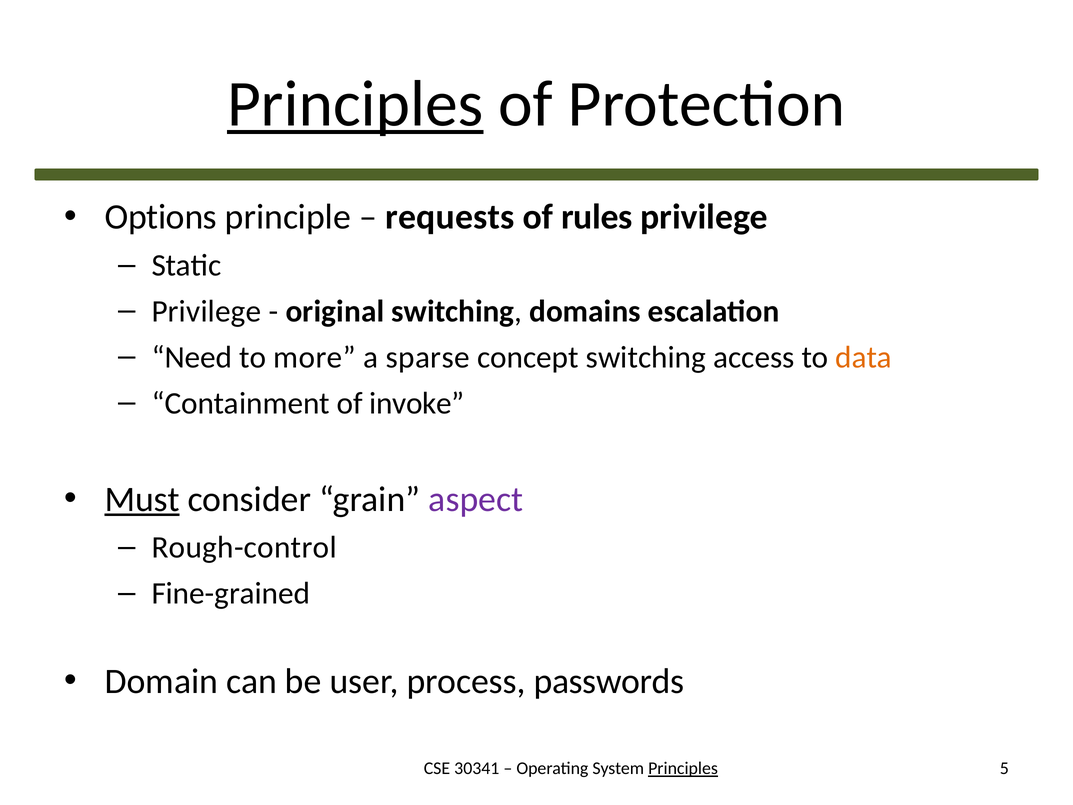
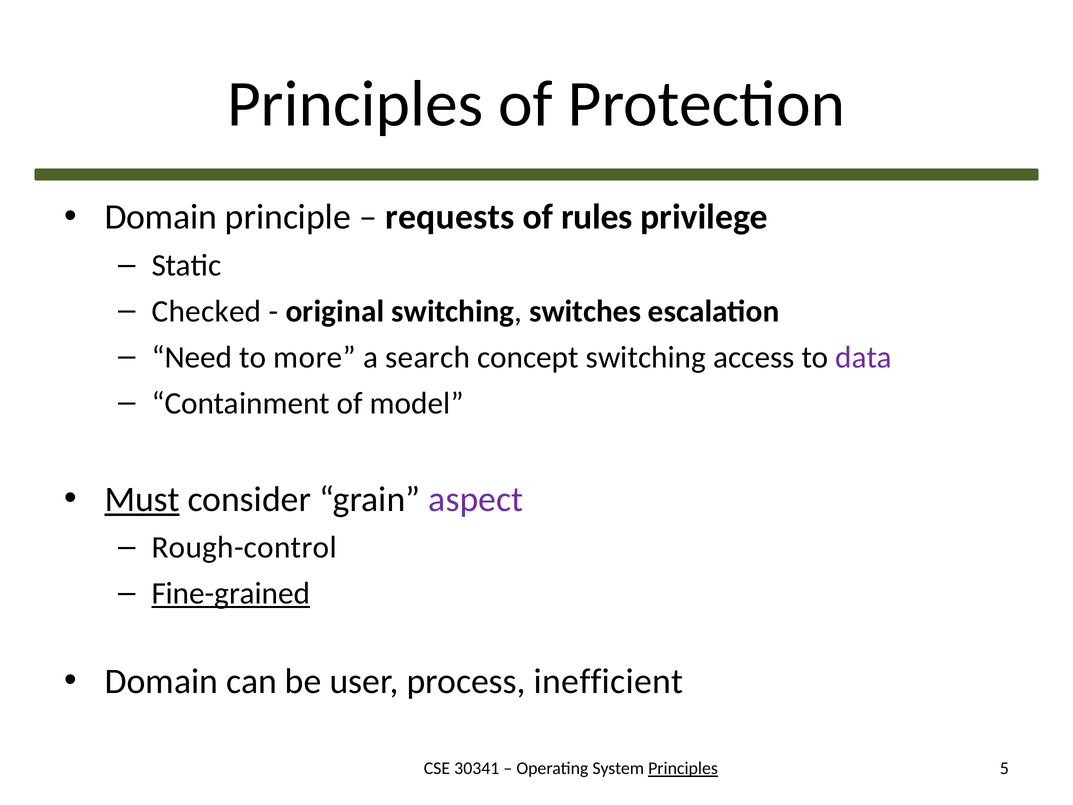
Principles at (355, 104) underline: present -> none
Options at (161, 217): Options -> Domain
Privilege at (207, 311): Privilege -> Checked
domains: domains -> switches
sparse: sparse -> search
data colour: orange -> purple
invoke: invoke -> model
Fine-grained underline: none -> present
passwords: passwords -> inefficient
